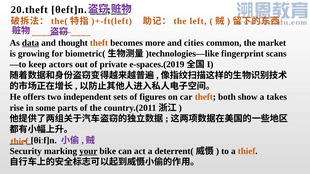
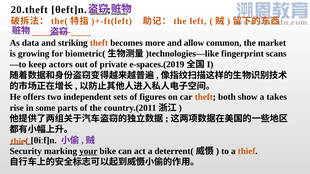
data underline: present -> none
thought: thought -> striking
cities: cities -> allow
